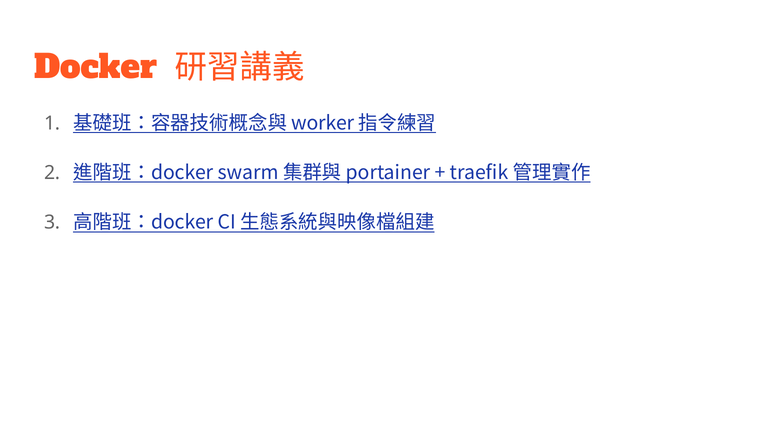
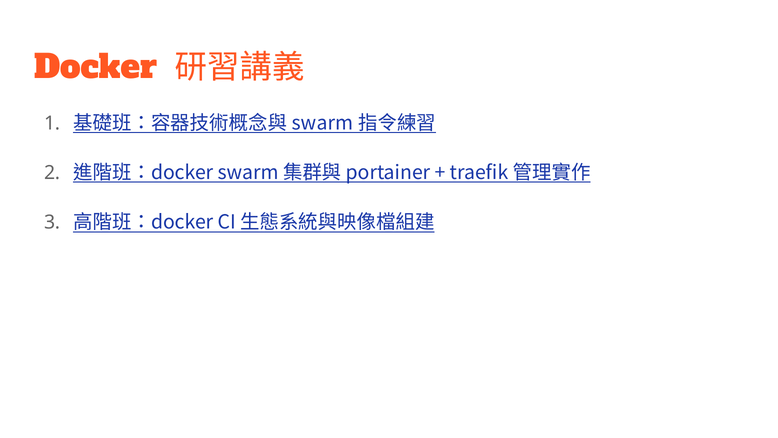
worker at (323, 123): worker -> swarm
